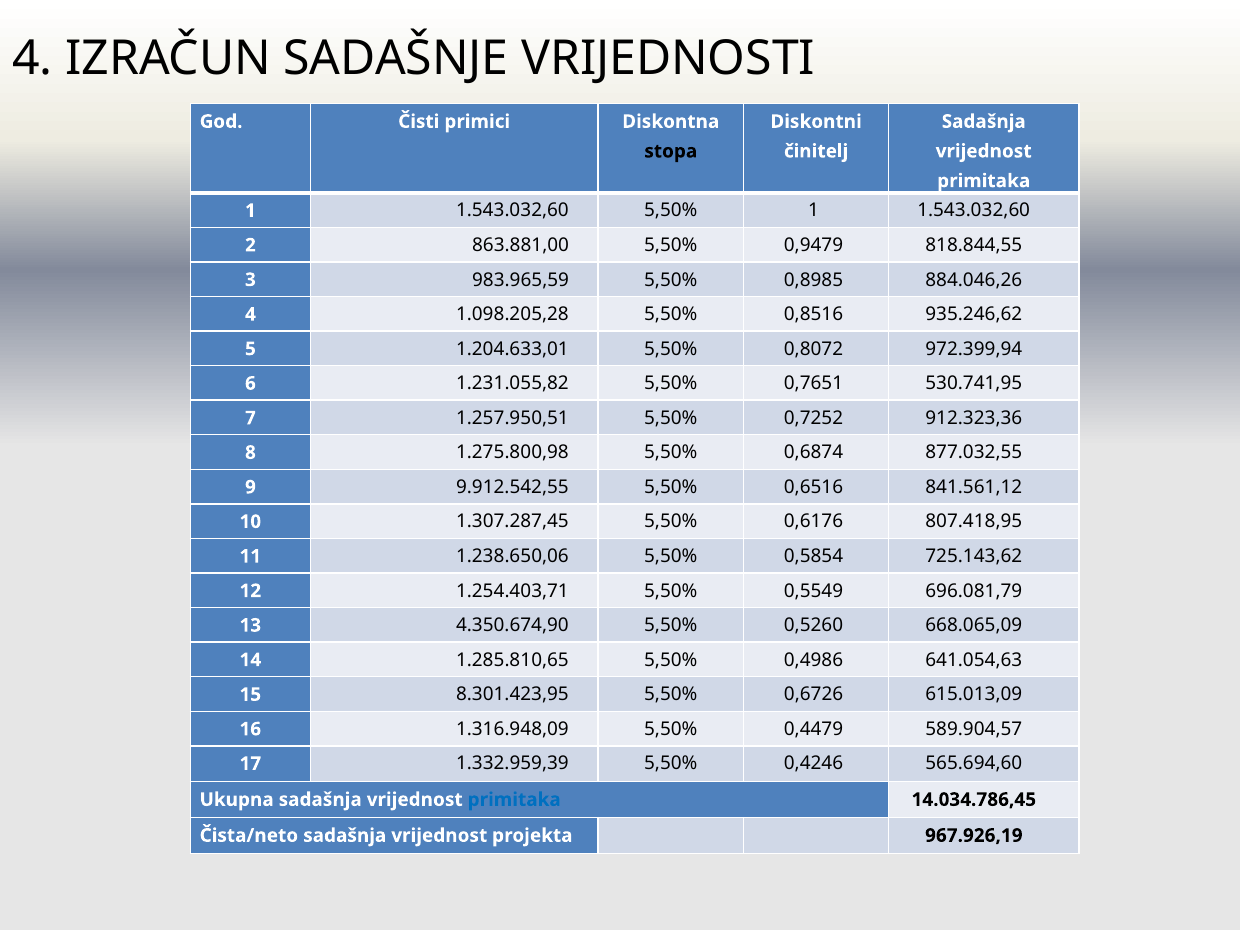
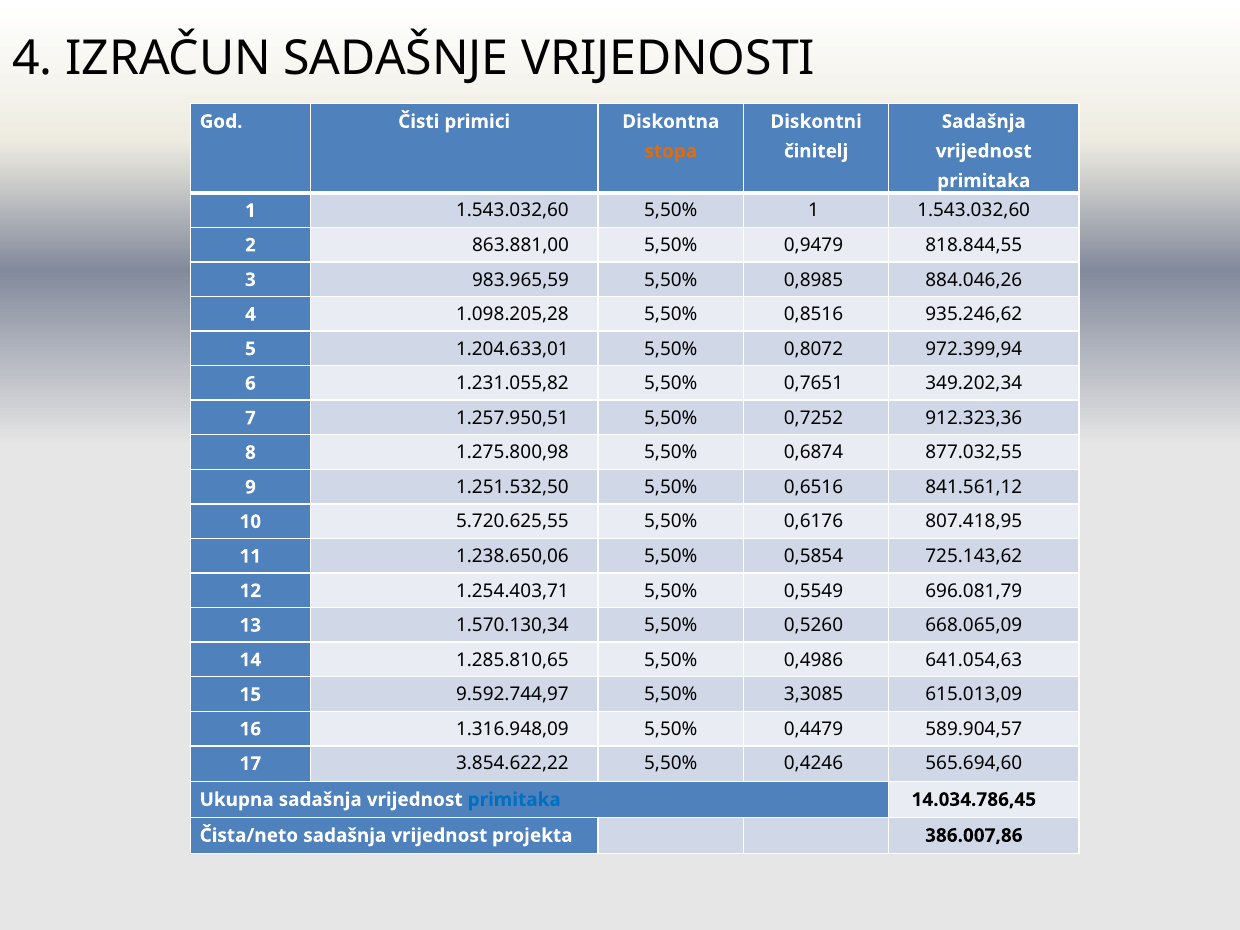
stopa colour: black -> orange
530.741,95: 530.741,95 -> 349.202,34
9.912.542,55: 9.912.542,55 -> 1.251.532,50
1.307.287,45: 1.307.287,45 -> 5.720.625,55
4.350.674,90: 4.350.674,90 -> 1.570.130,34
8.301.423,95: 8.301.423,95 -> 9.592.744,97
0,6726: 0,6726 -> 3,3085
1.332.959,39: 1.332.959,39 -> 3.854.622,22
967.926,19: 967.926,19 -> 386.007,86
